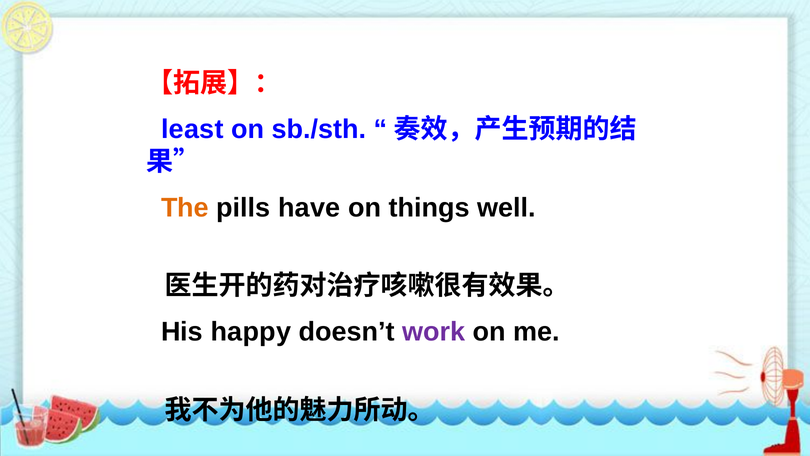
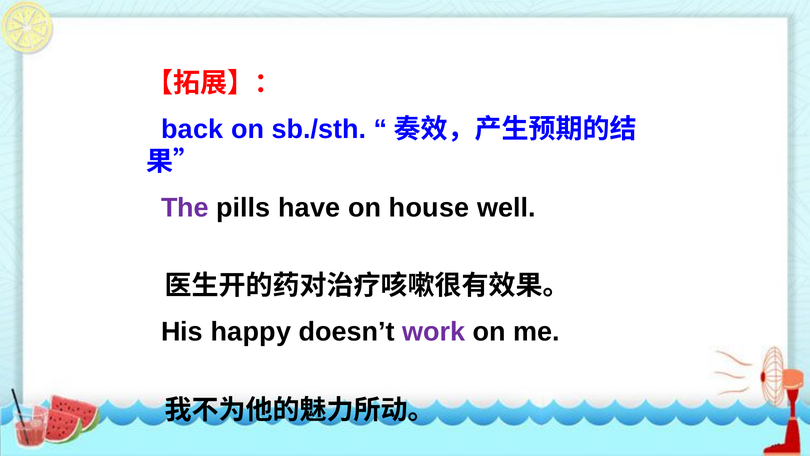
least: least -> back
The colour: orange -> purple
things: things -> house
